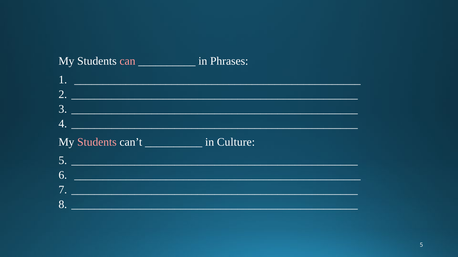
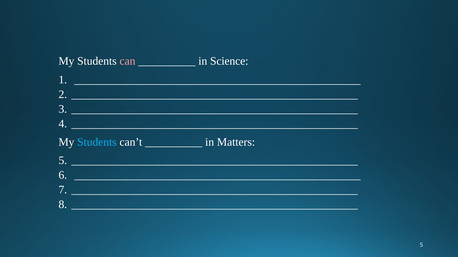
Phrases: Phrases -> Science
Students at (97, 142) colour: pink -> light blue
Culture: Culture -> Matters
